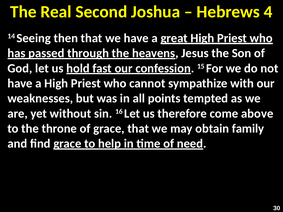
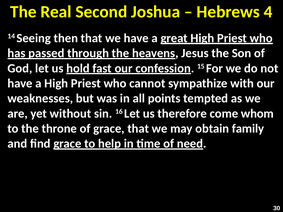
above: above -> whom
